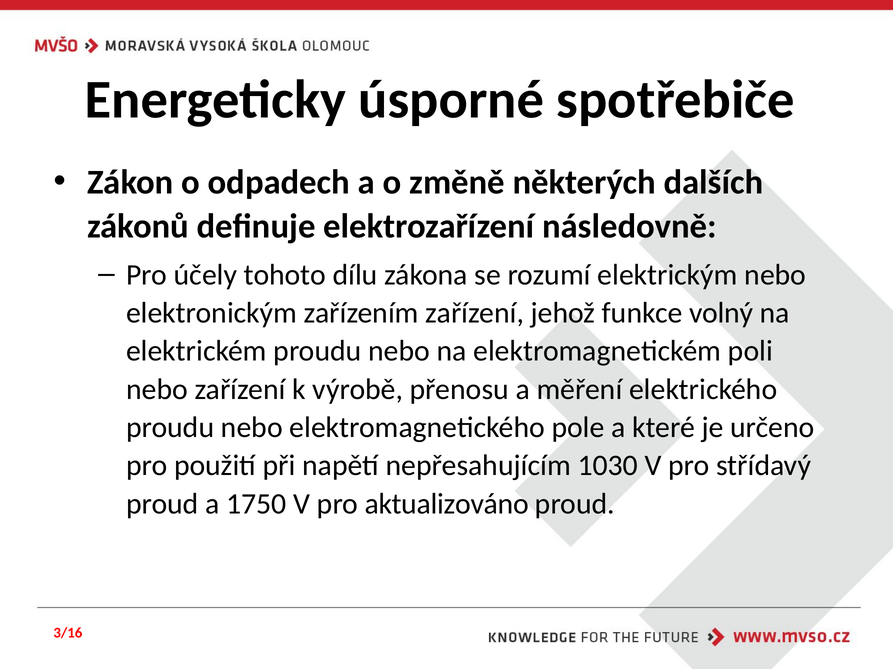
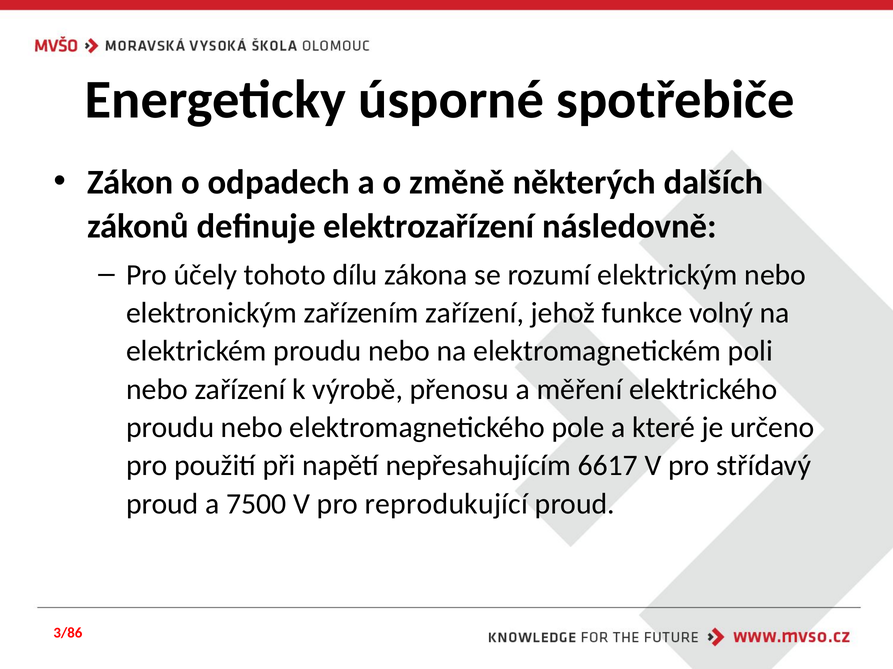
1030: 1030 -> 6617
1750: 1750 -> 7500
aktualizováno: aktualizováno -> reprodukující
3/16: 3/16 -> 3/86
